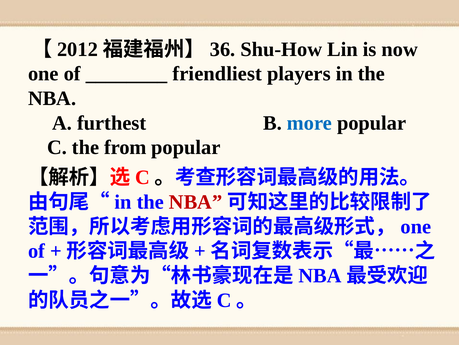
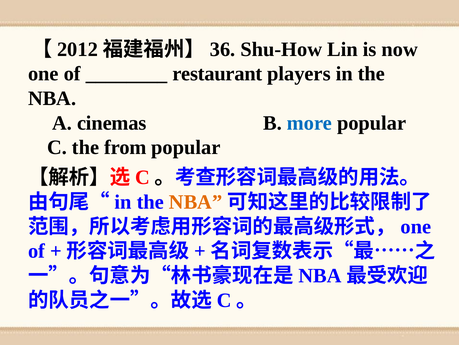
friendliest: friendliest -> restaurant
furthest: furthest -> cinemas
NBA at (196, 202) colour: red -> orange
